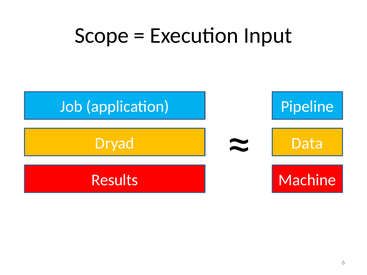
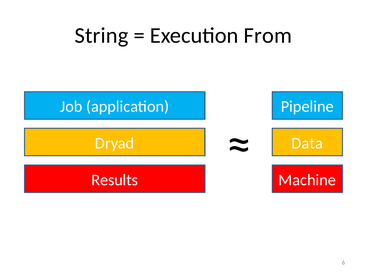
Scope: Scope -> String
Input: Input -> From
